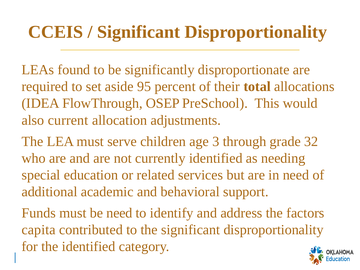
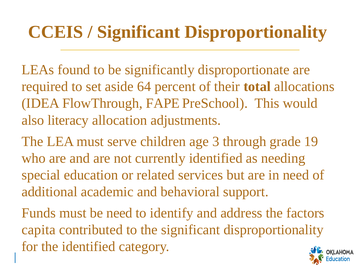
95: 95 -> 64
OSEP: OSEP -> FAPE
current: current -> literacy
32: 32 -> 19
